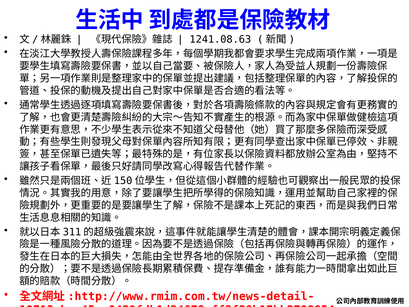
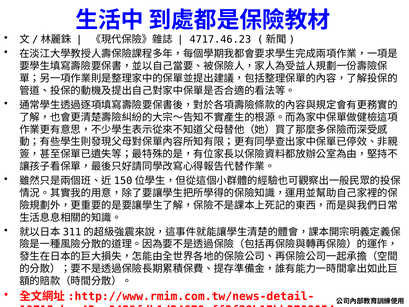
1241.08.63: 1241.08.63 -> 4717.46.23
